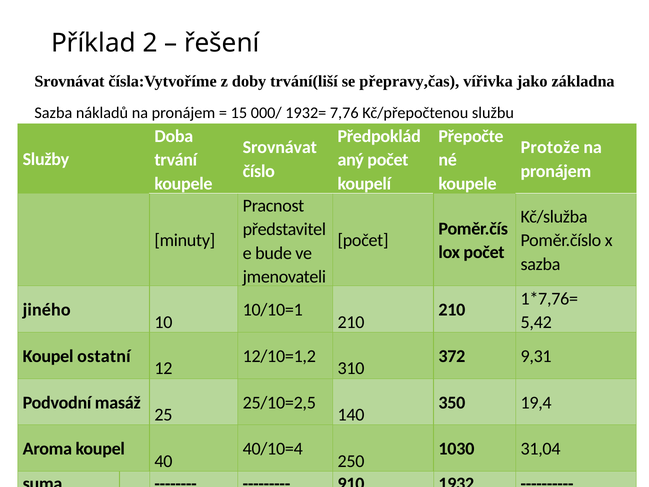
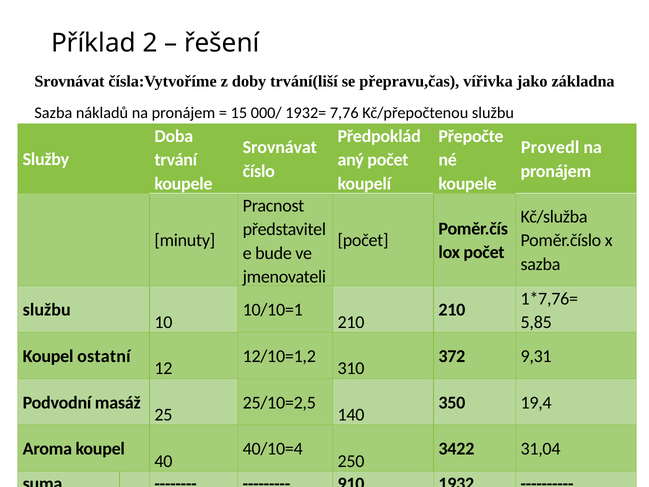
přepravy,čas: přepravy,čas -> přepravu,čas
Protože: Protože -> Provedl
jiného at (47, 310): jiného -> službu
5,42: 5,42 -> 5,85
1030: 1030 -> 3422
